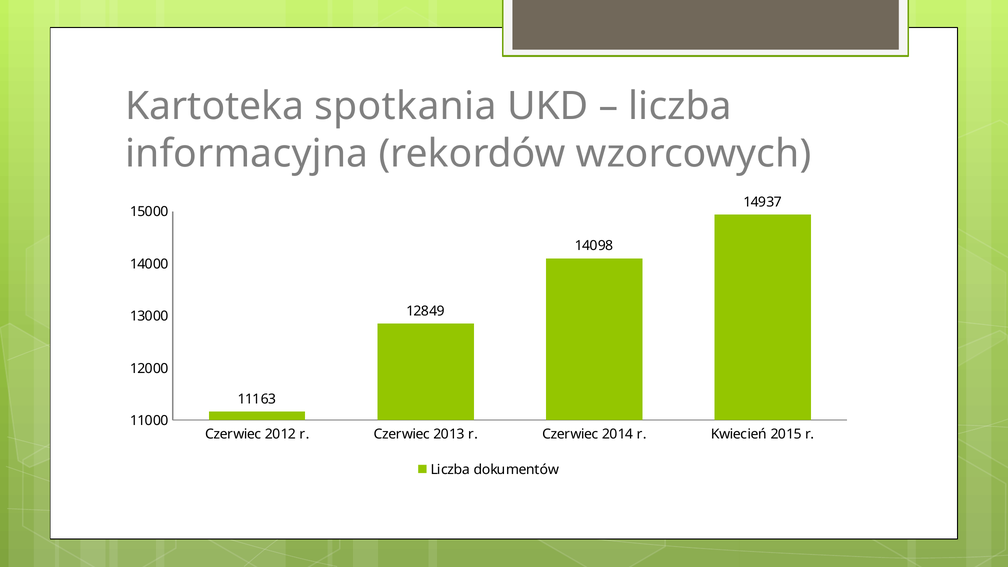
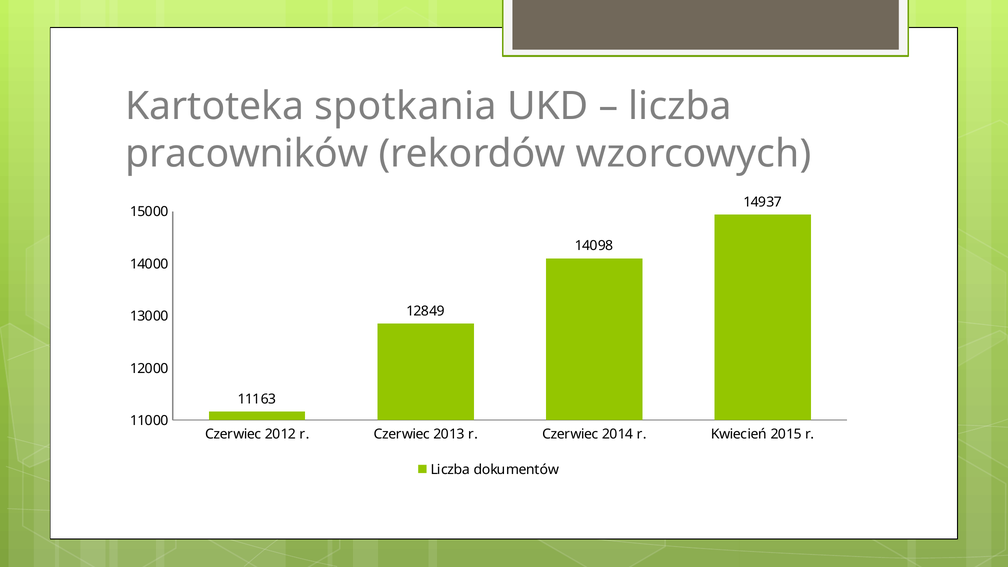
informacyjna: informacyjna -> pracowników
